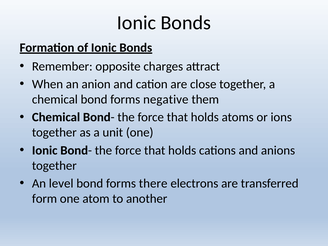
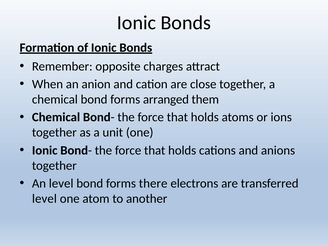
negative: negative -> arranged
form at (45, 199): form -> level
